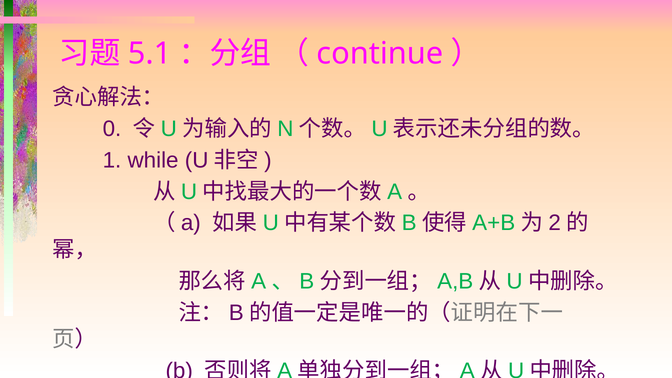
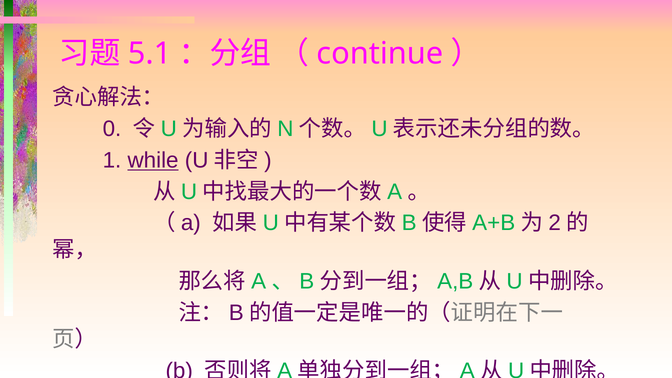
while underline: none -> present
